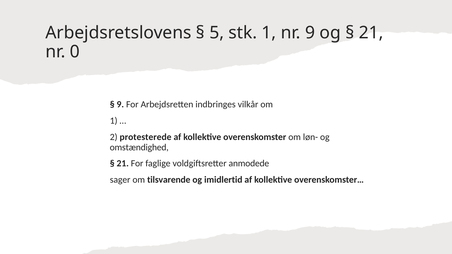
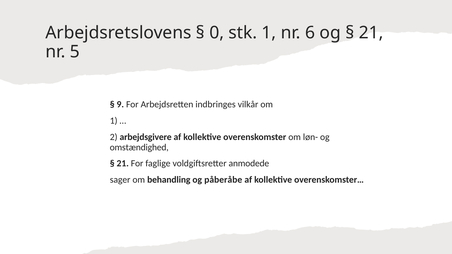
5: 5 -> 0
nr 9: 9 -> 6
0: 0 -> 5
protesterede: protesterede -> arbejdsgivere
tilsvarende: tilsvarende -> behandling
imidlertid: imidlertid -> påberåbe
